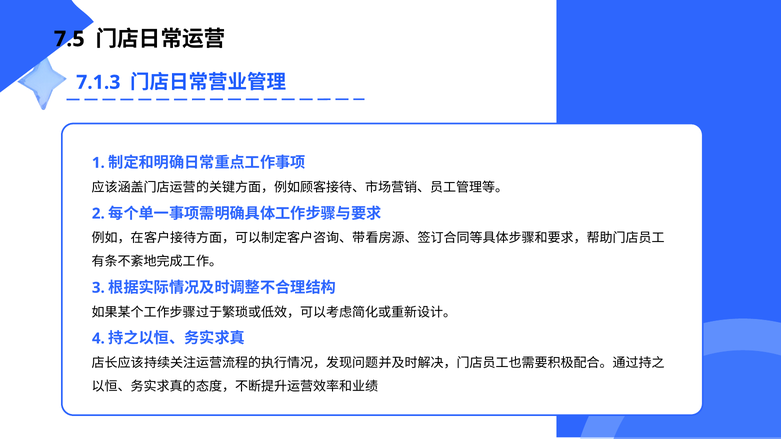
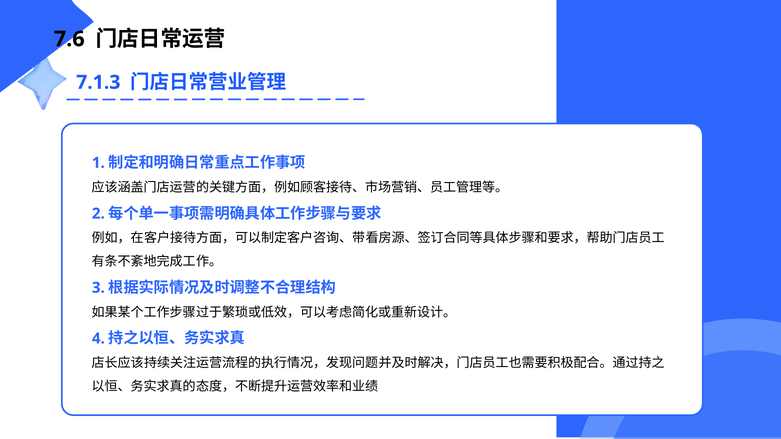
7.5: 7.5 -> 7.6
